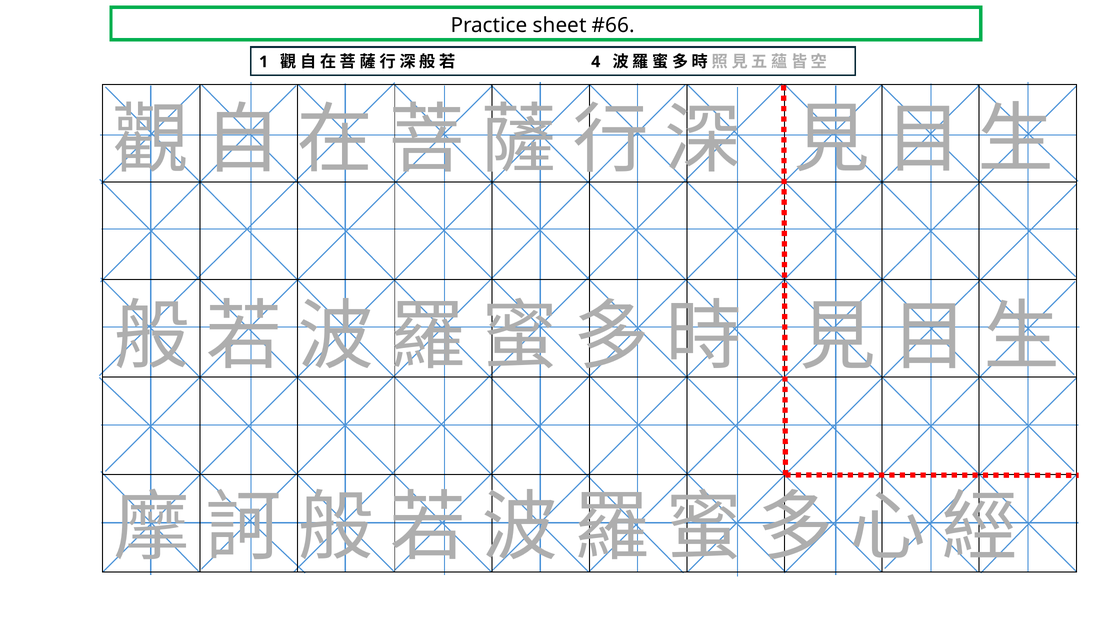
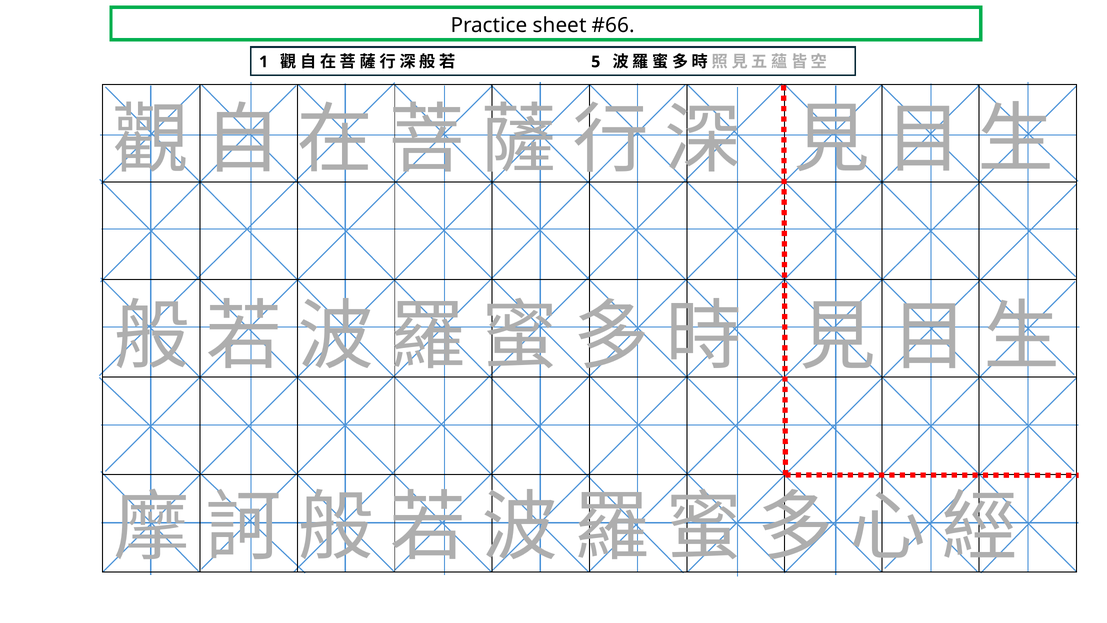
4: 4 -> 5
